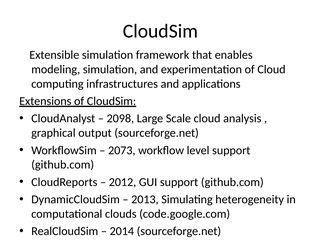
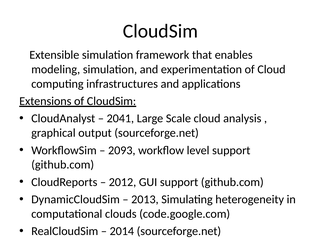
2098: 2098 -> 2041
2073: 2073 -> 2093
